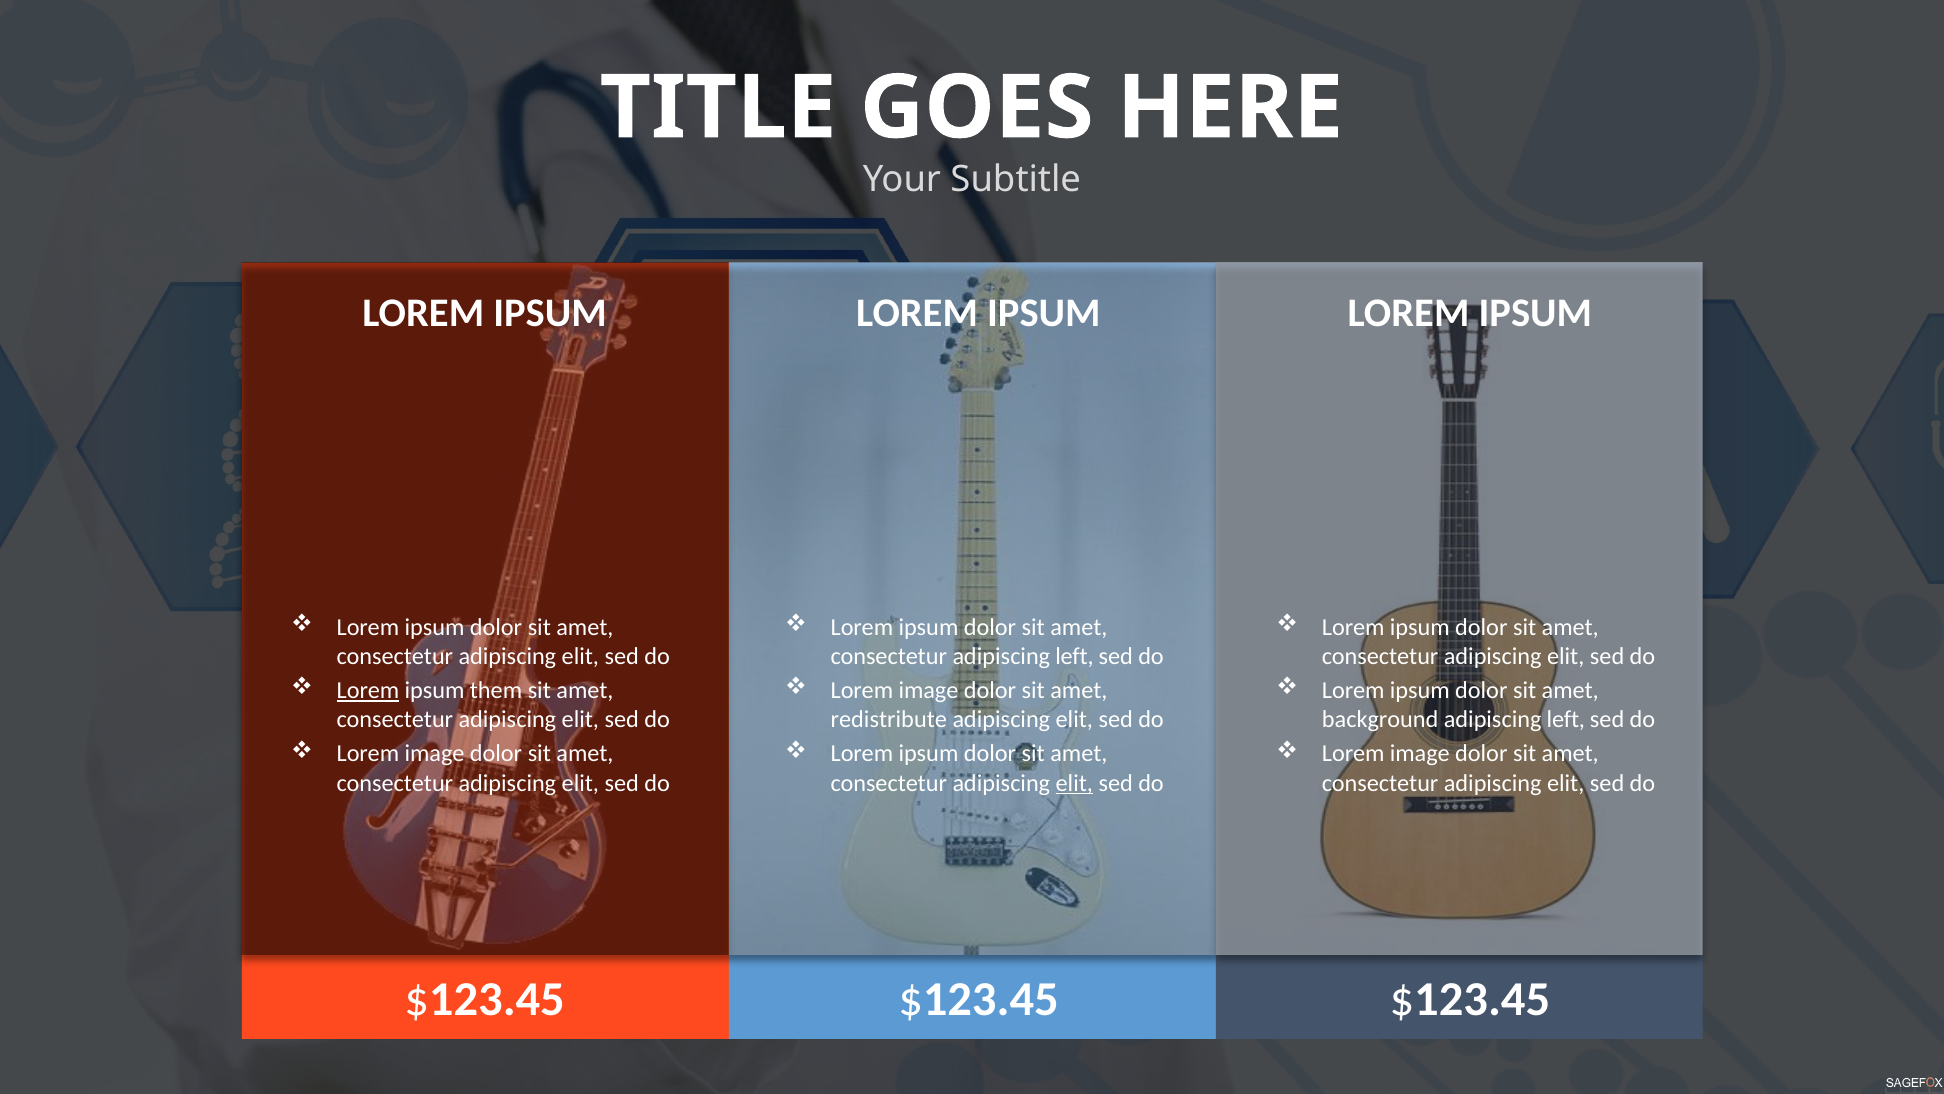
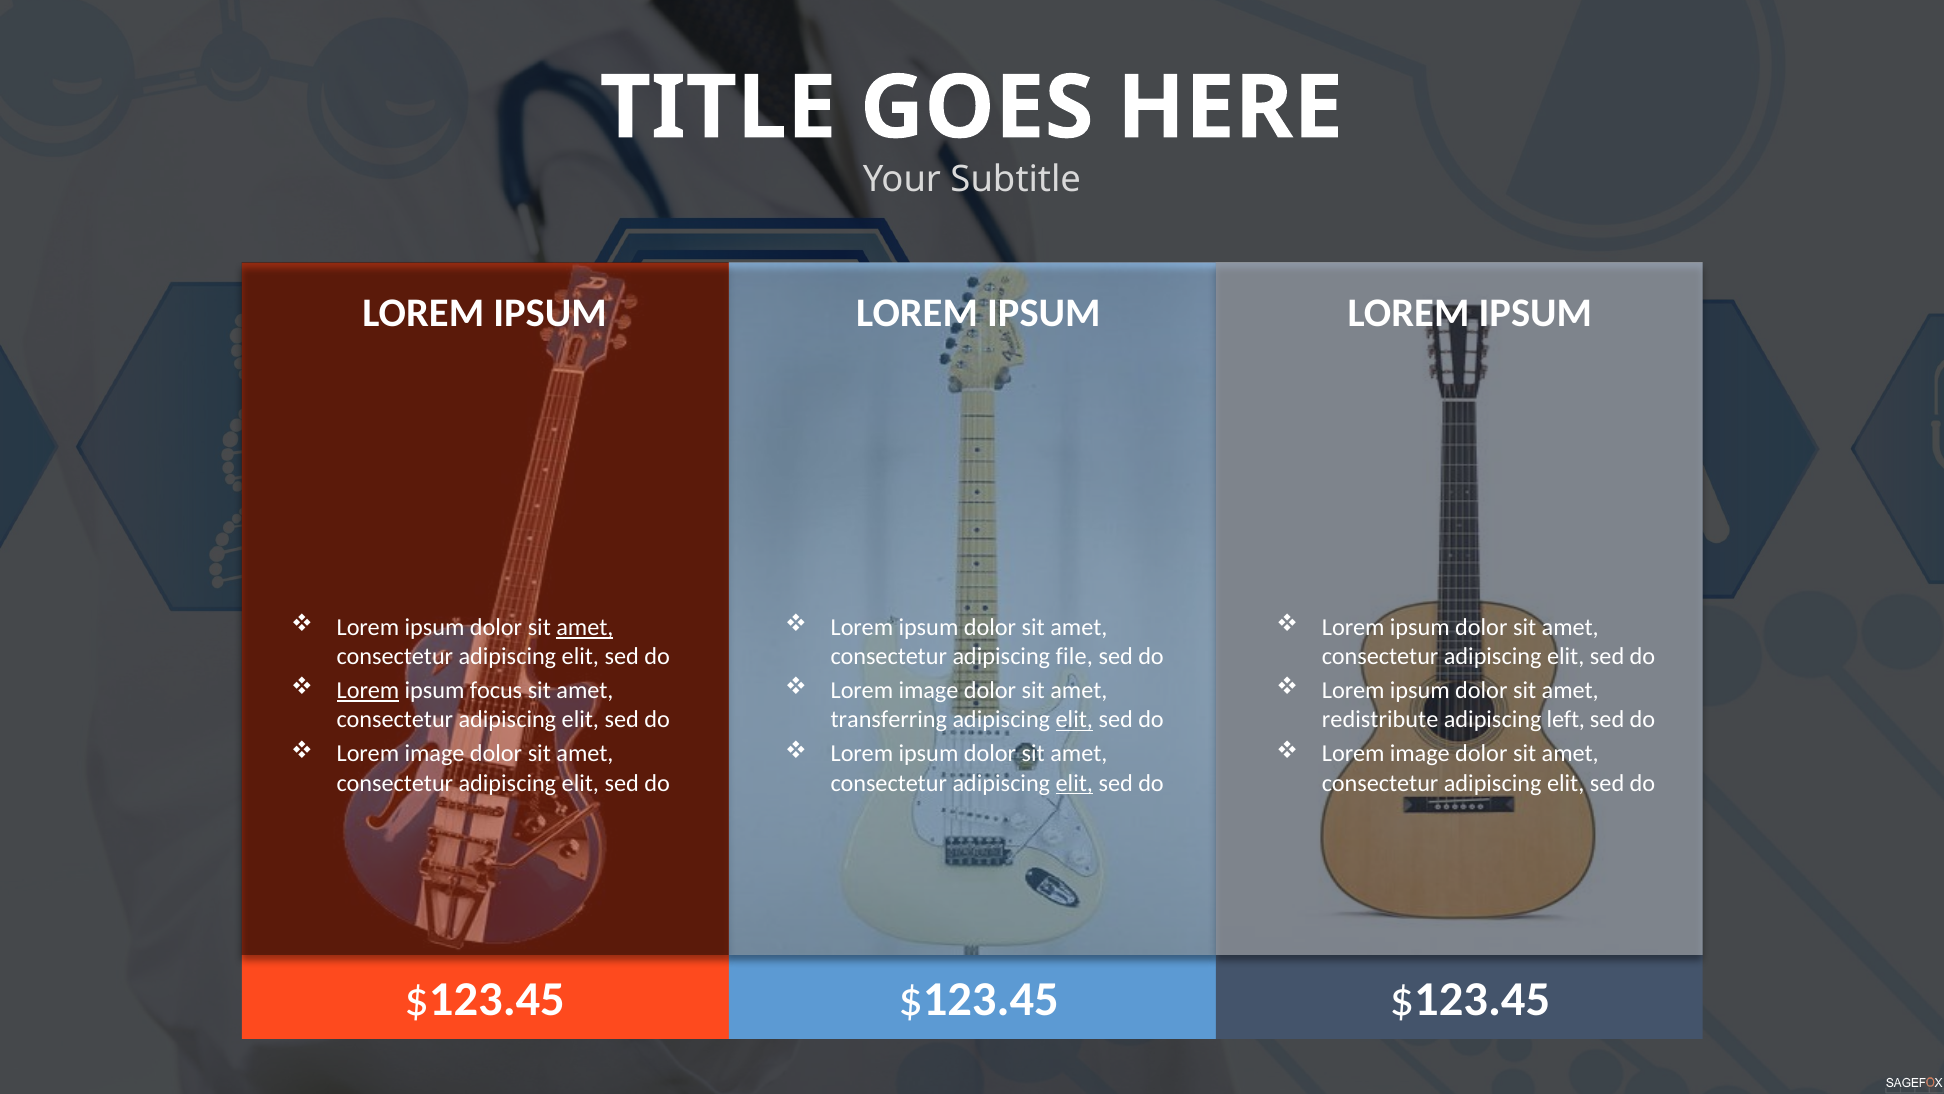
amet at (585, 627) underline: none -> present
consectetur adipiscing left: left -> file
them: them -> focus
redistribute: redistribute -> transferring
elit at (1074, 720) underline: none -> present
background: background -> redistribute
